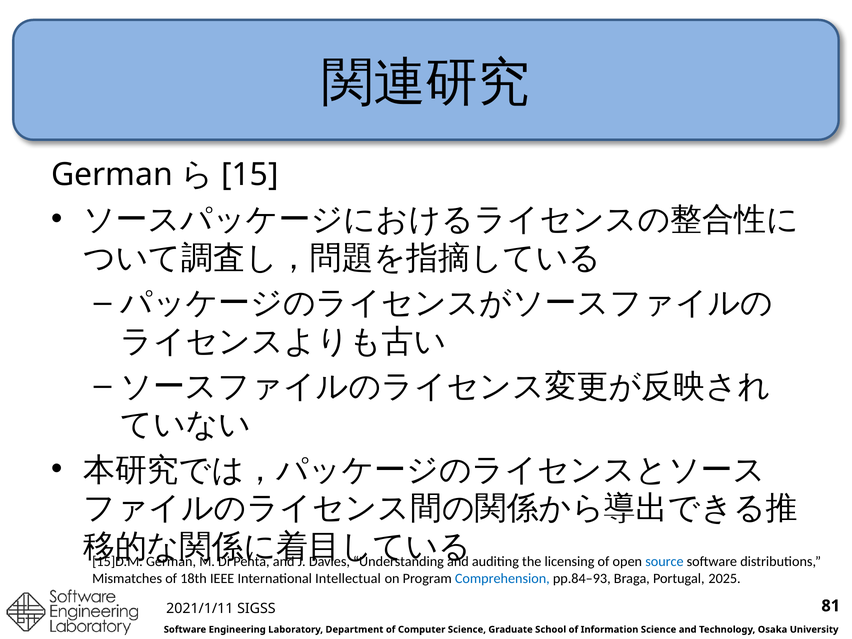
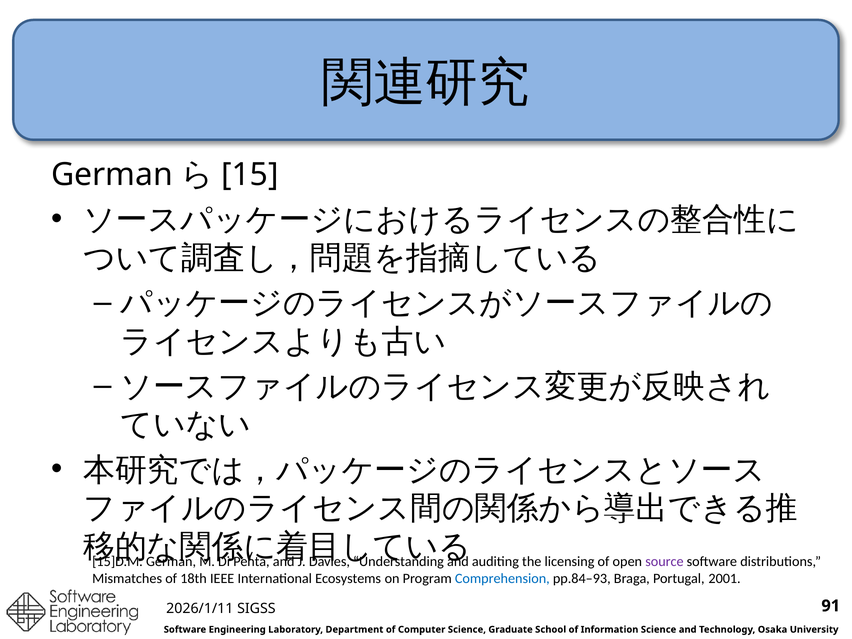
source colour: blue -> purple
Intellectual: Intellectual -> Ecosystems
2025: 2025 -> 2001
2021/1/11: 2021/1/11 -> 2026/1/11
81: 81 -> 91
